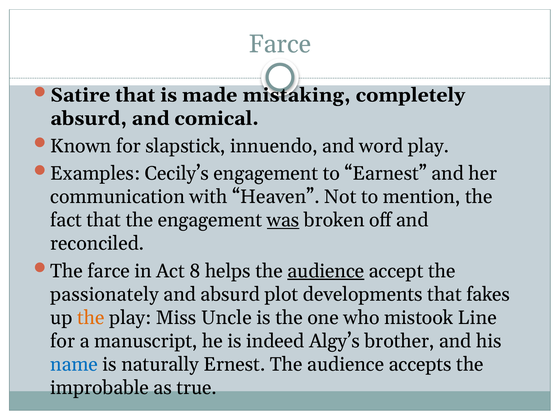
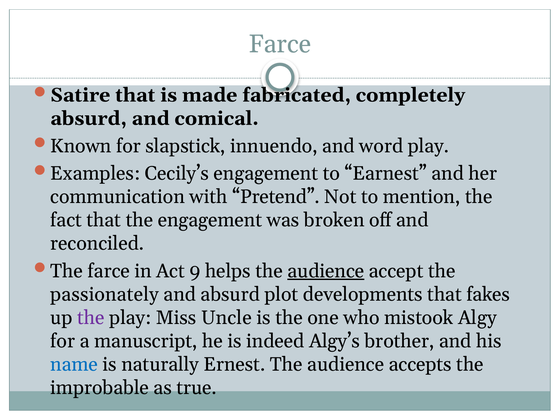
mistaking: mistaking -> fabricated
Heaven: Heaven -> Pretend
was underline: present -> none
8: 8 -> 9
the at (91, 318) colour: orange -> purple
Line: Line -> Algy
